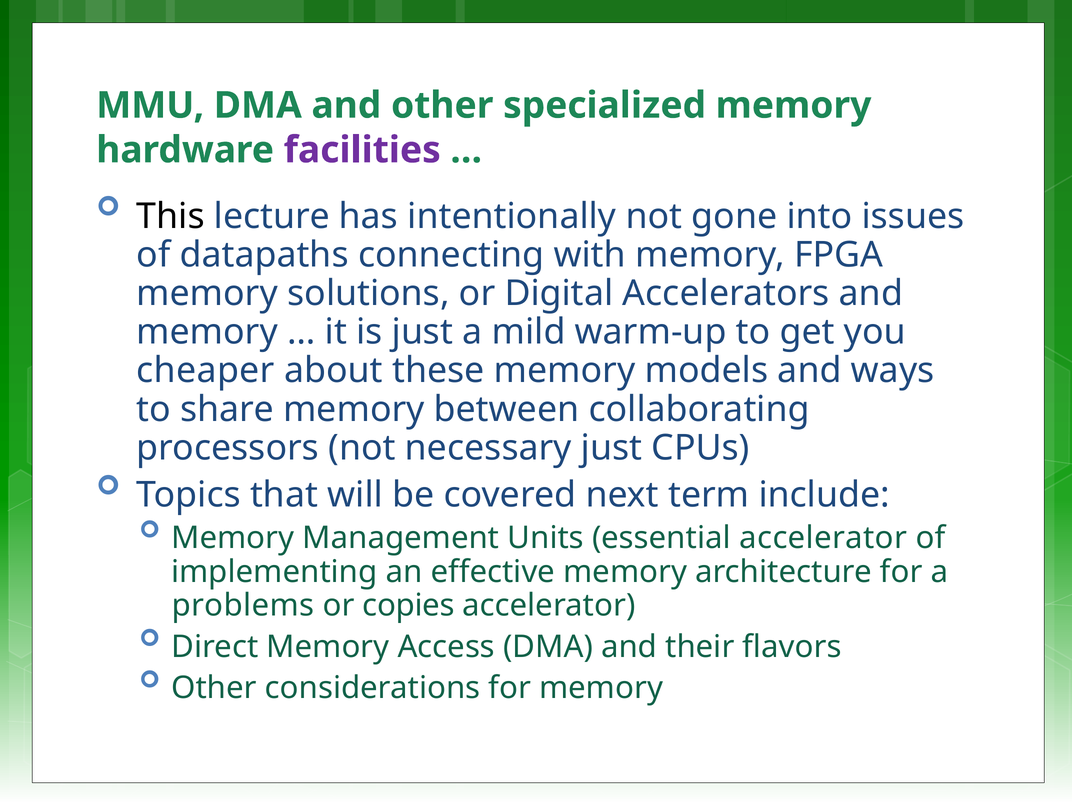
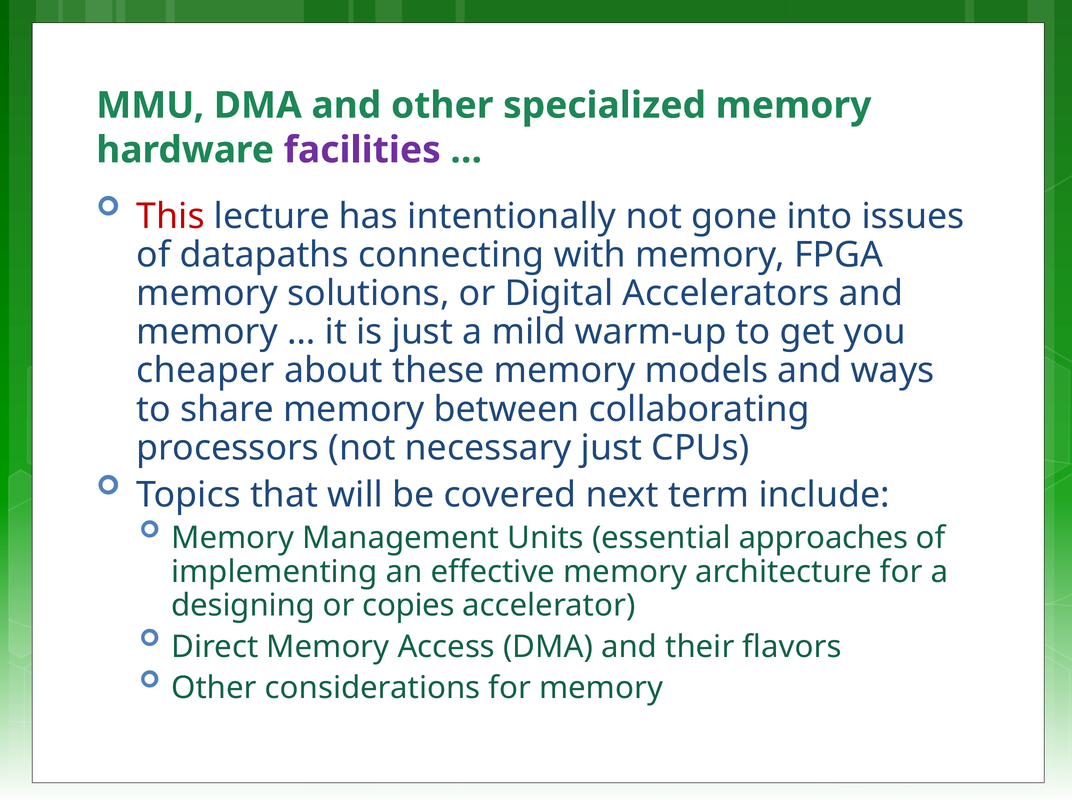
This colour: black -> red
essential accelerator: accelerator -> approaches
problems: problems -> designing
